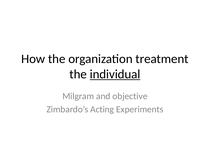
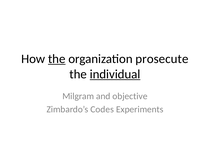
the at (57, 59) underline: none -> present
treatment: treatment -> prosecute
Acting: Acting -> Codes
